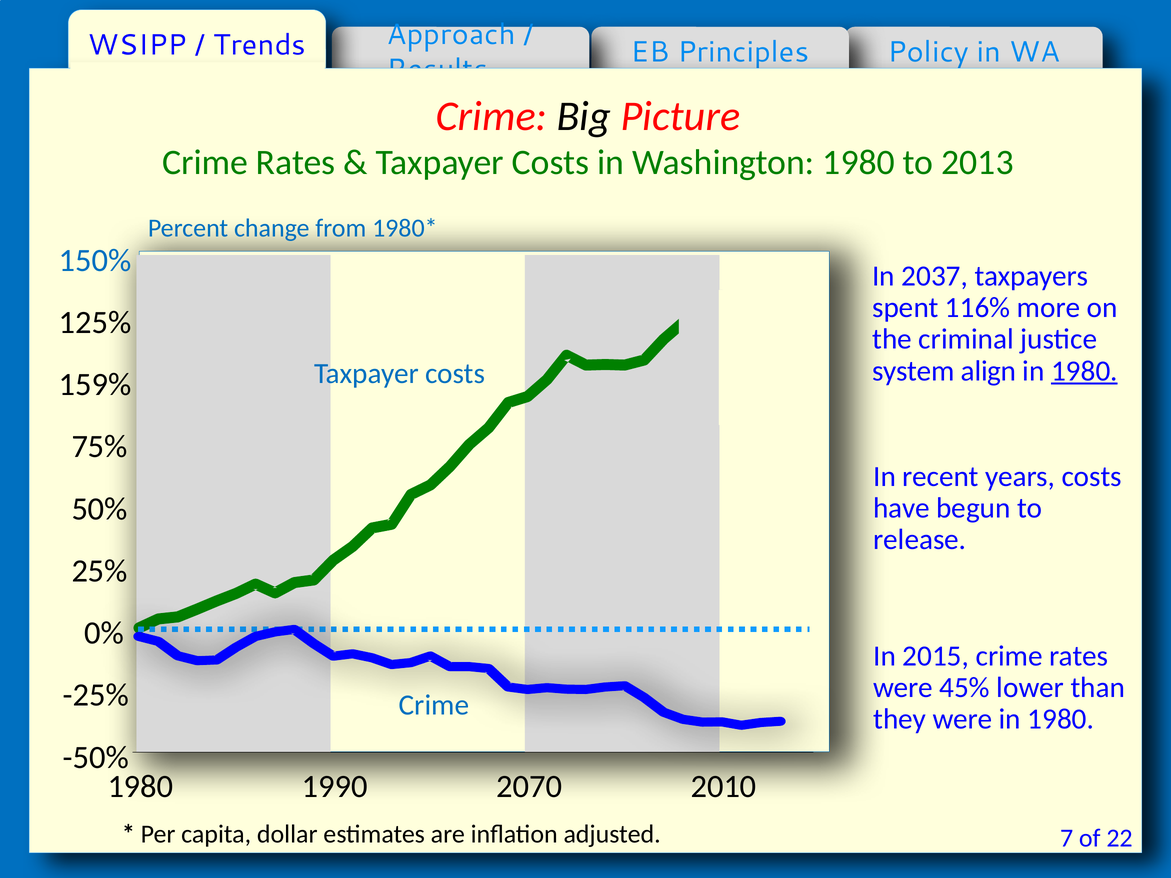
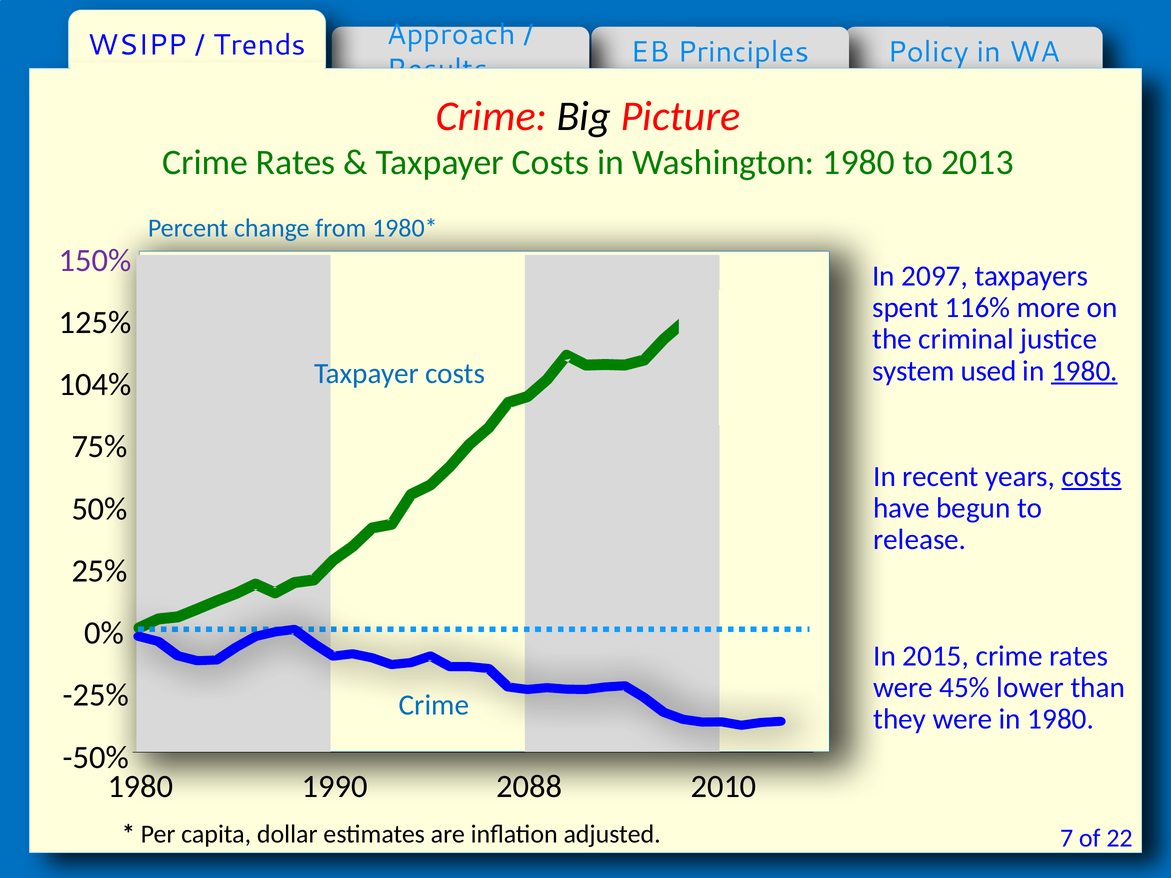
150% colour: blue -> purple
2037: 2037 -> 2097
align: align -> used
159%: 159% -> 104%
costs at (1092, 477) underline: none -> present
2070: 2070 -> 2088
